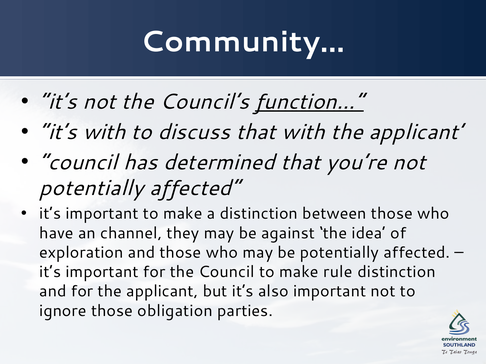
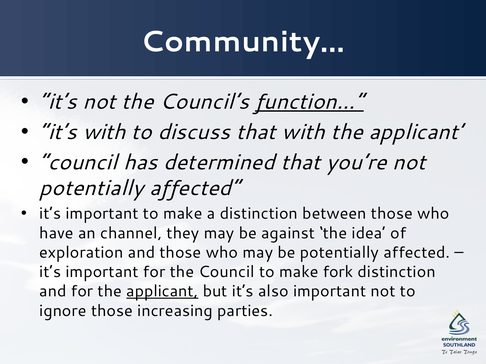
rule: rule -> fork
applicant at (162, 292) underline: none -> present
obligation: obligation -> increasing
